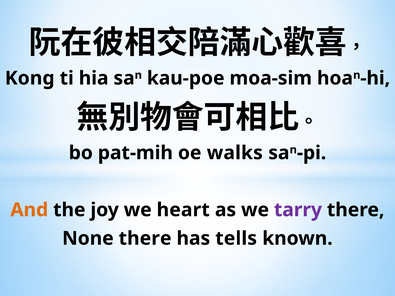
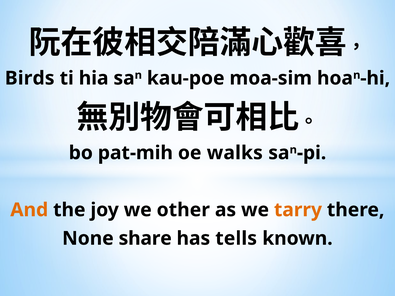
Kong: Kong -> Birds
heart: heart -> other
tarry colour: purple -> orange
None there: there -> share
